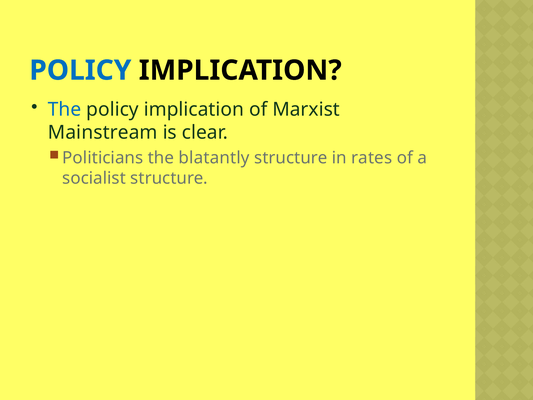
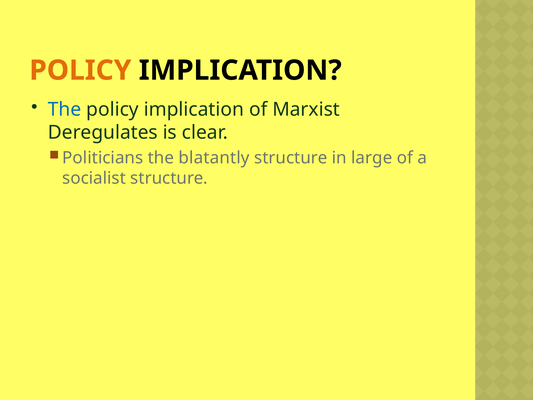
POLICY at (80, 70) colour: blue -> orange
Mainstream: Mainstream -> Deregulates
rates: rates -> large
